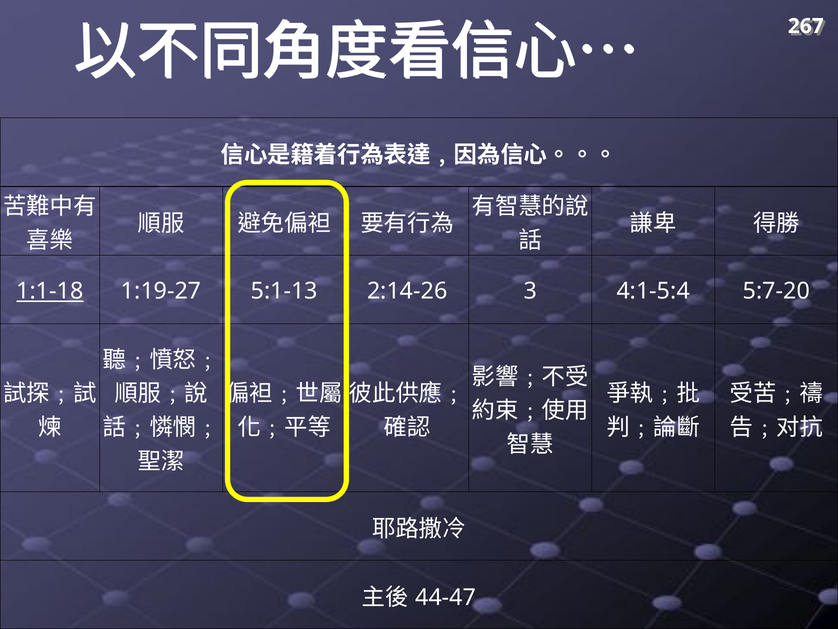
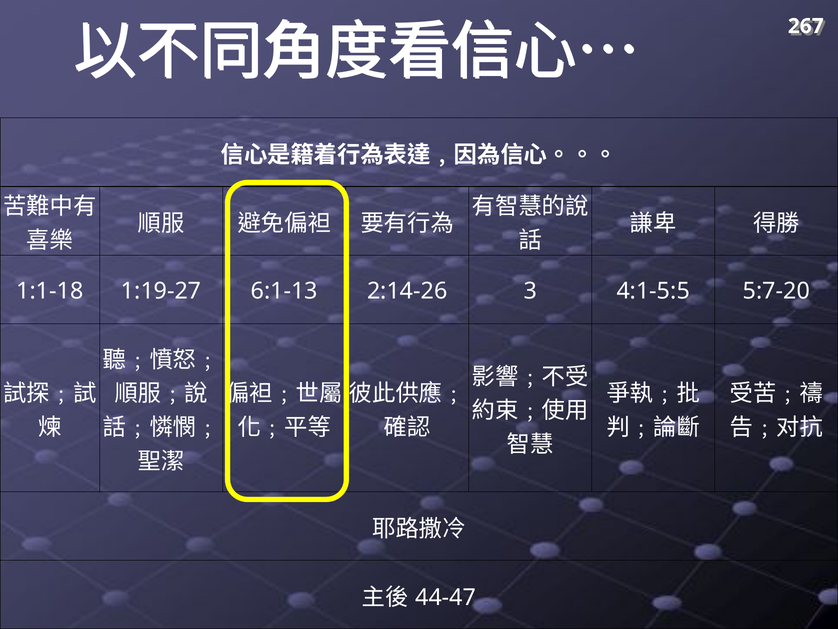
1:1-18 underline: present -> none
5:1-13: 5:1-13 -> 6:1-13
4:1-5:4: 4:1-5:4 -> 4:1-5:5
